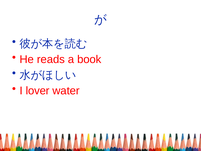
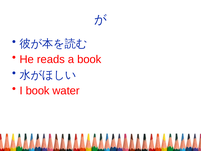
I lover: lover -> book
